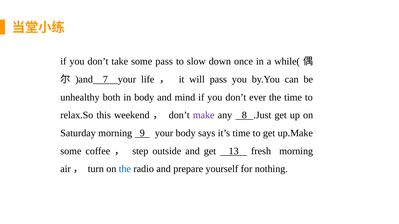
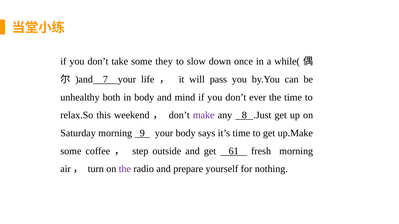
some pass: pass -> they
13: 13 -> 61
the at (125, 169) colour: blue -> purple
